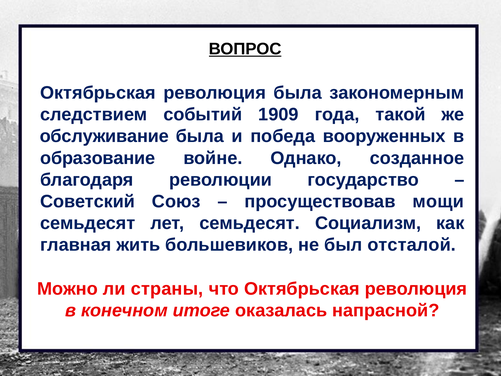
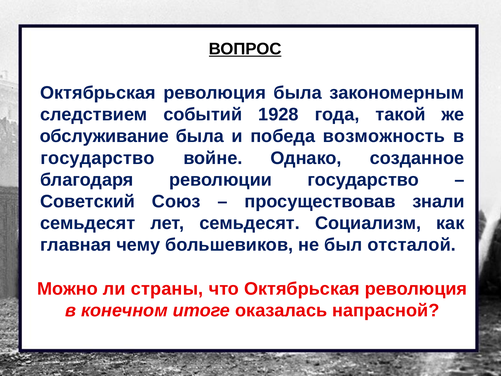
1909: 1909 -> 1928
вооруженных: вооруженных -> возможность
образование at (98, 158): образование -> государство
мощи: мощи -> знали
жить: жить -> чему
